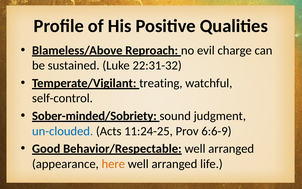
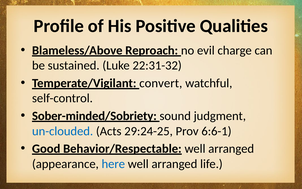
treating: treating -> convert
11:24-25: 11:24-25 -> 29:24-25
6:6-9: 6:6-9 -> 6:6-1
here colour: orange -> blue
